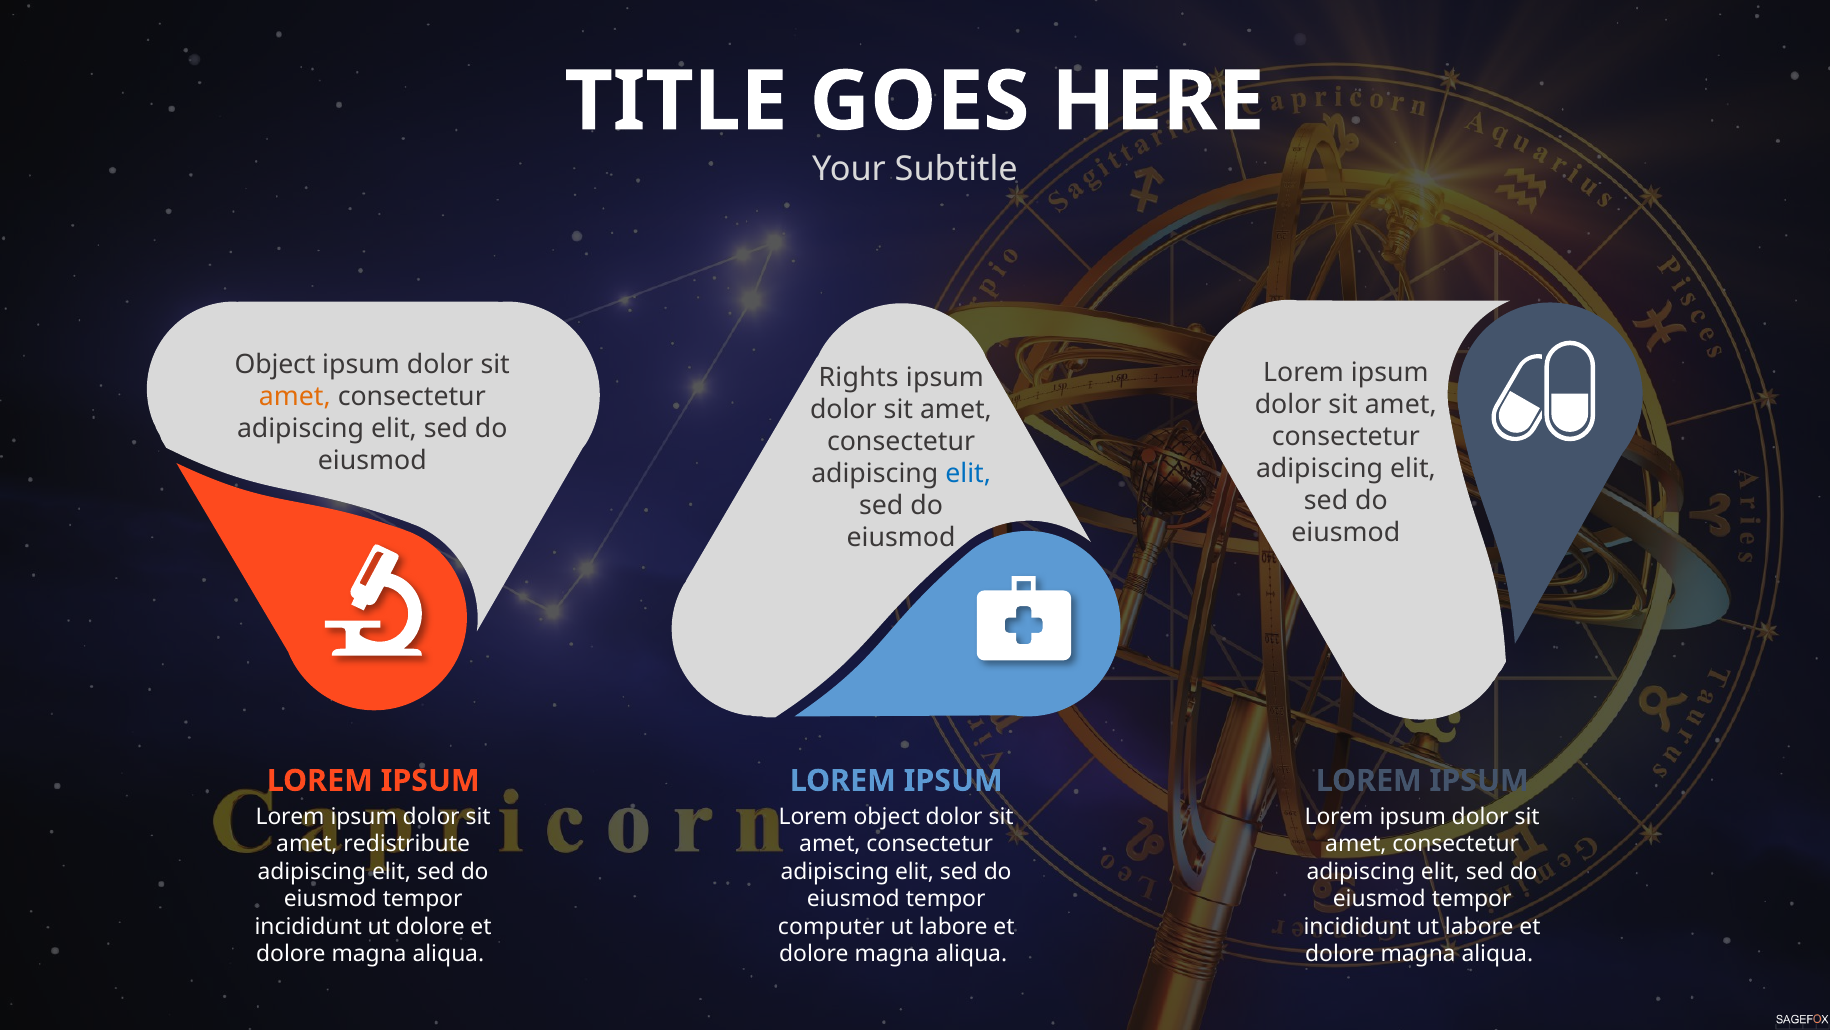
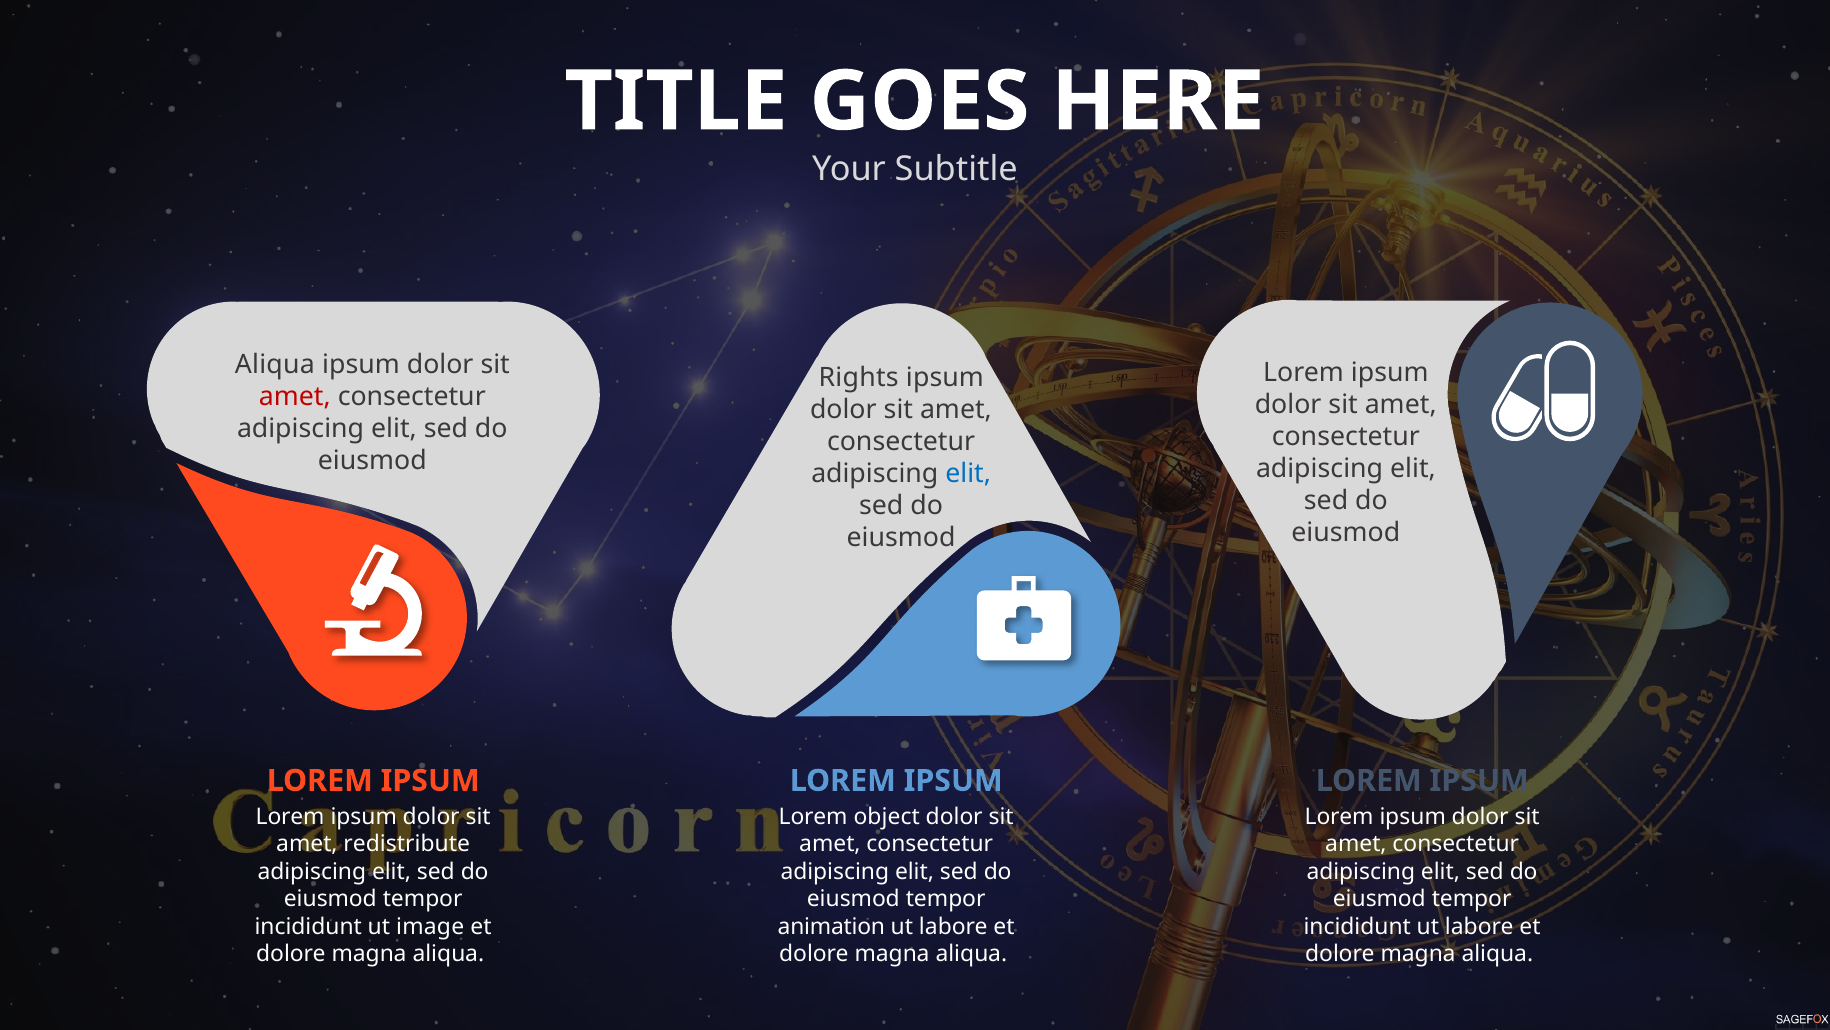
Object at (275, 364): Object -> Aliqua
amet at (295, 396) colour: orange -> red
ut dolore: dolore -> image
computer: computer -> animation
